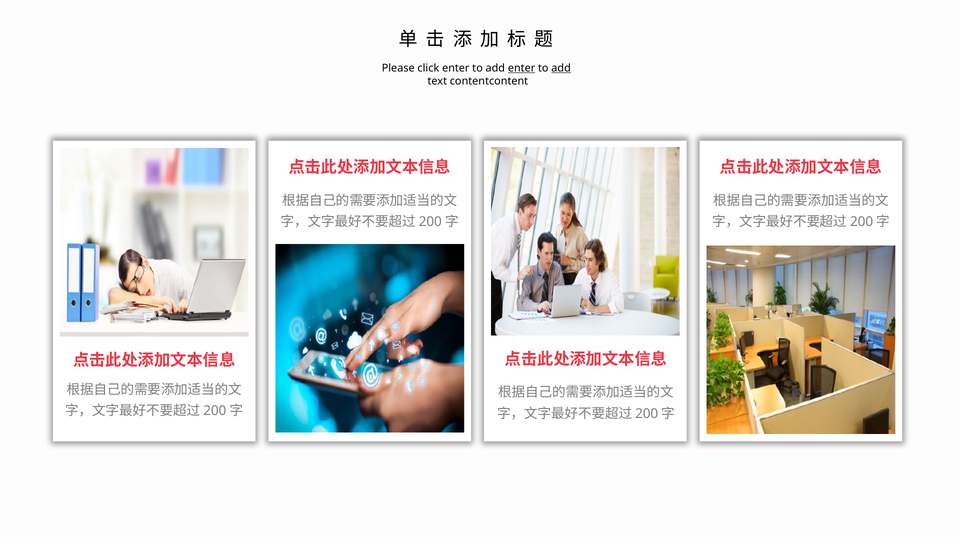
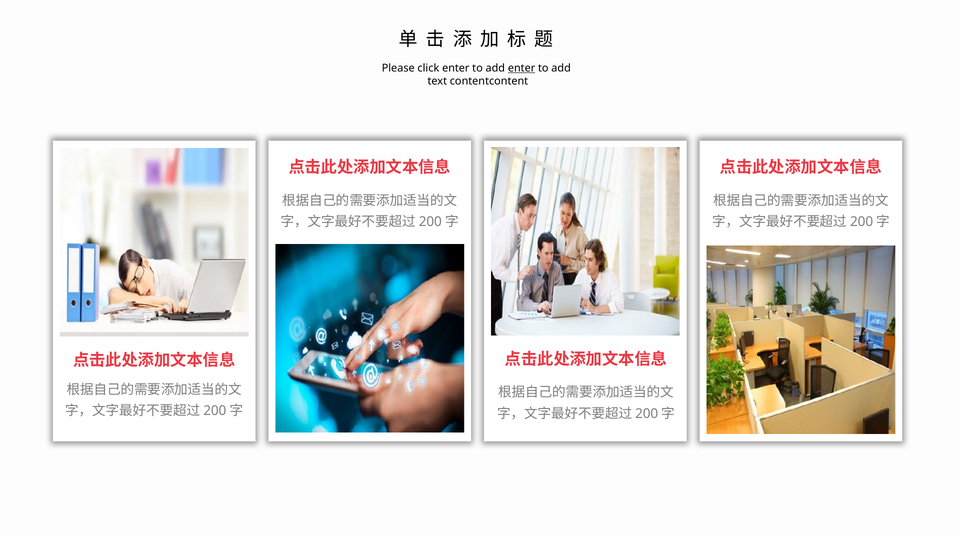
add at (561, 68) underline: present -> none
